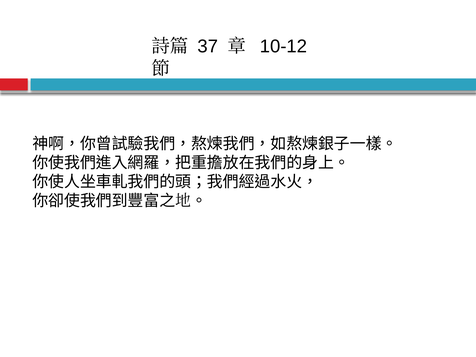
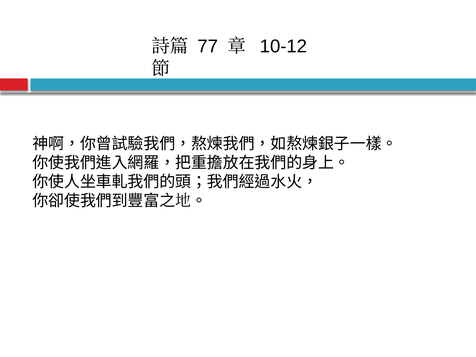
37: 37 -> 77
